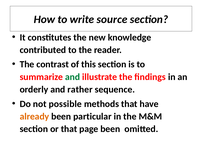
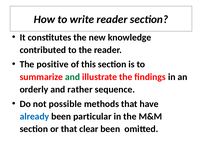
write source: source -> reader
contrast: contrast -> positive
already colour: orange -> blue
page: page -> clear
